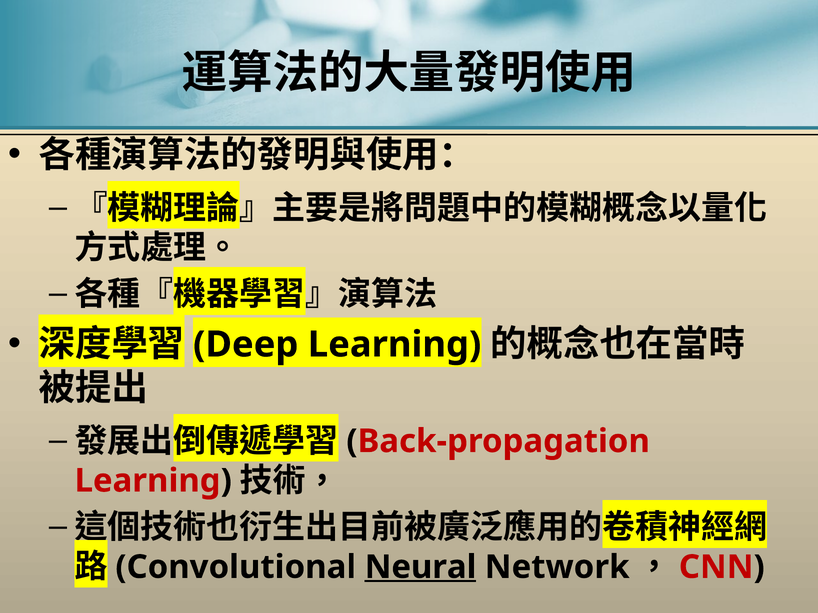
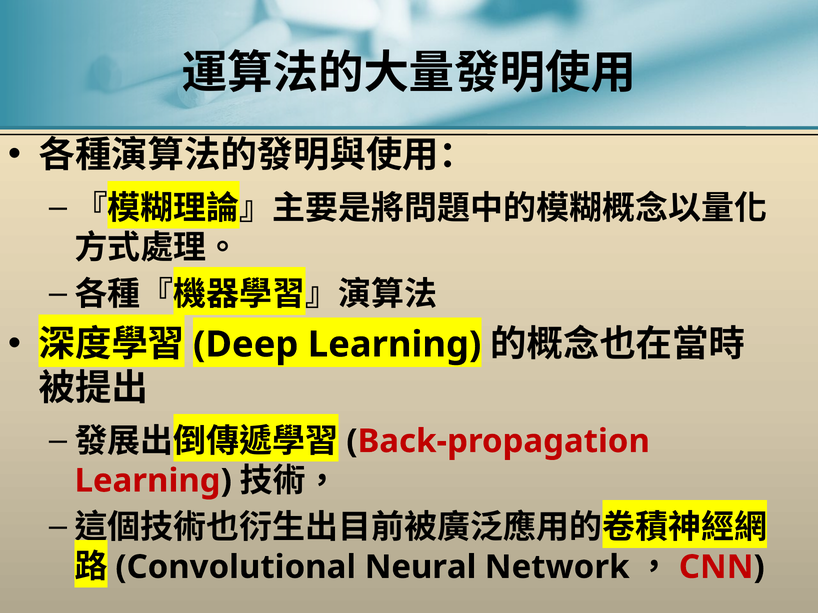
Neural underline: present -> none
